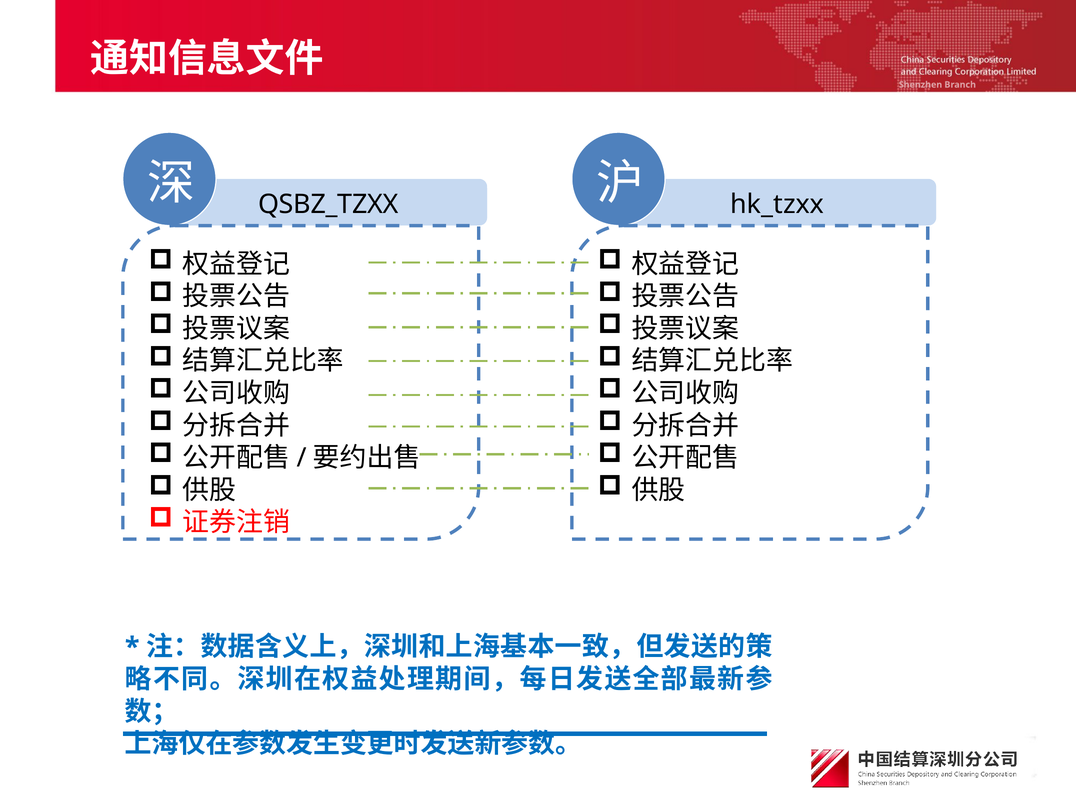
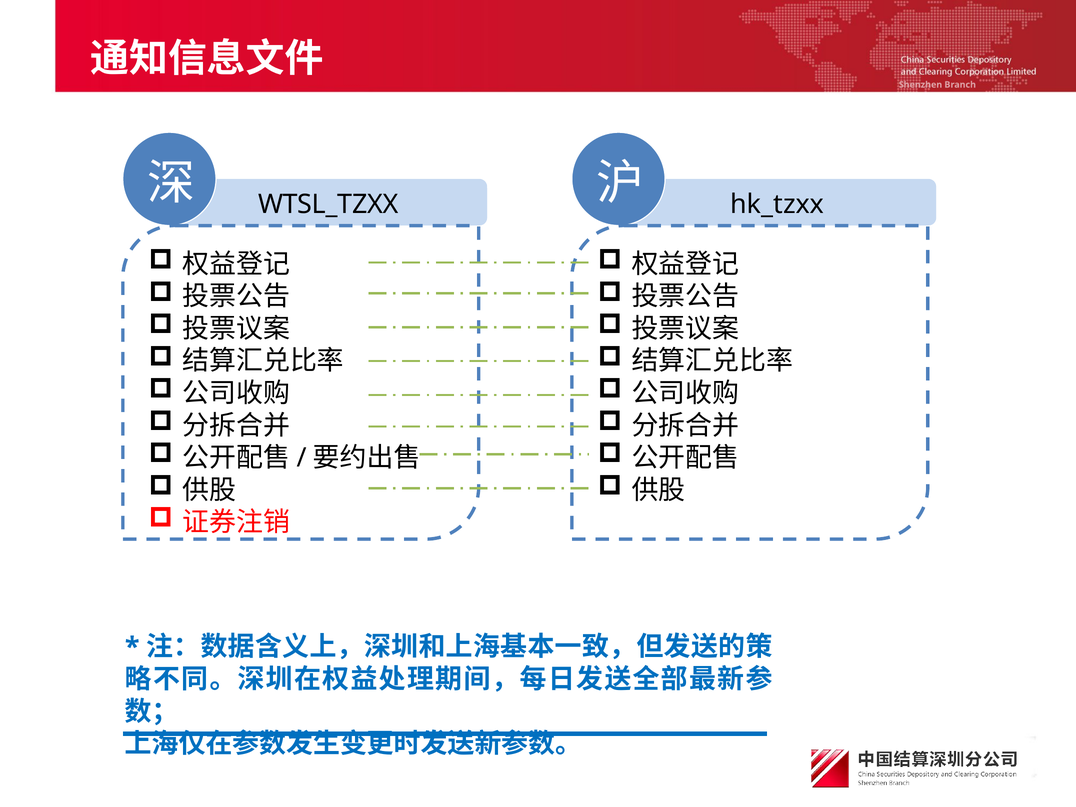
QSBZ_TZXX: QSBZ_TZXX -> WTSL_TZXX
